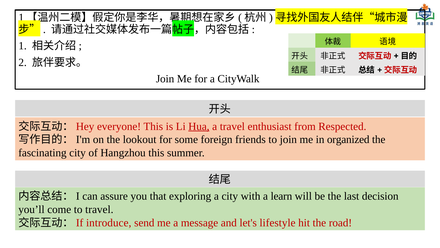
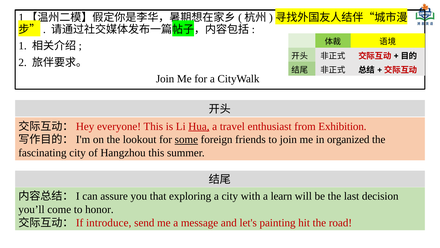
Respected: Respected -> Exhibition
some underline: none -> present
to travel: travel -> honor
lifestyle: lifestyle -> painting
